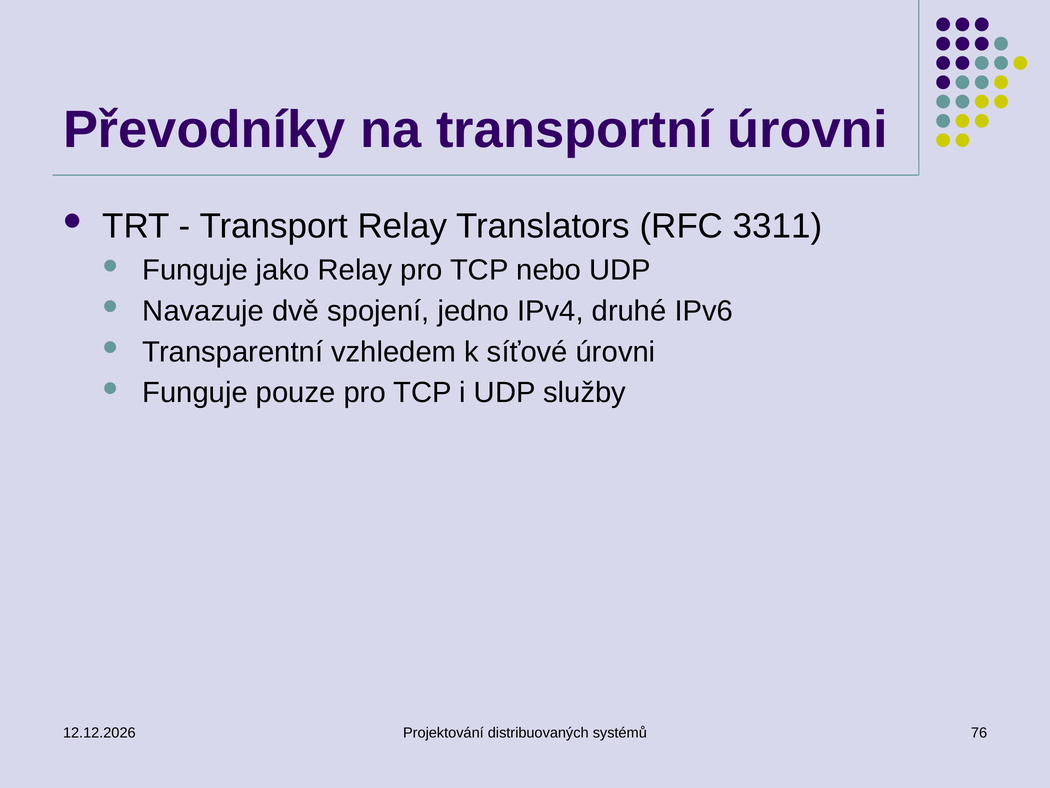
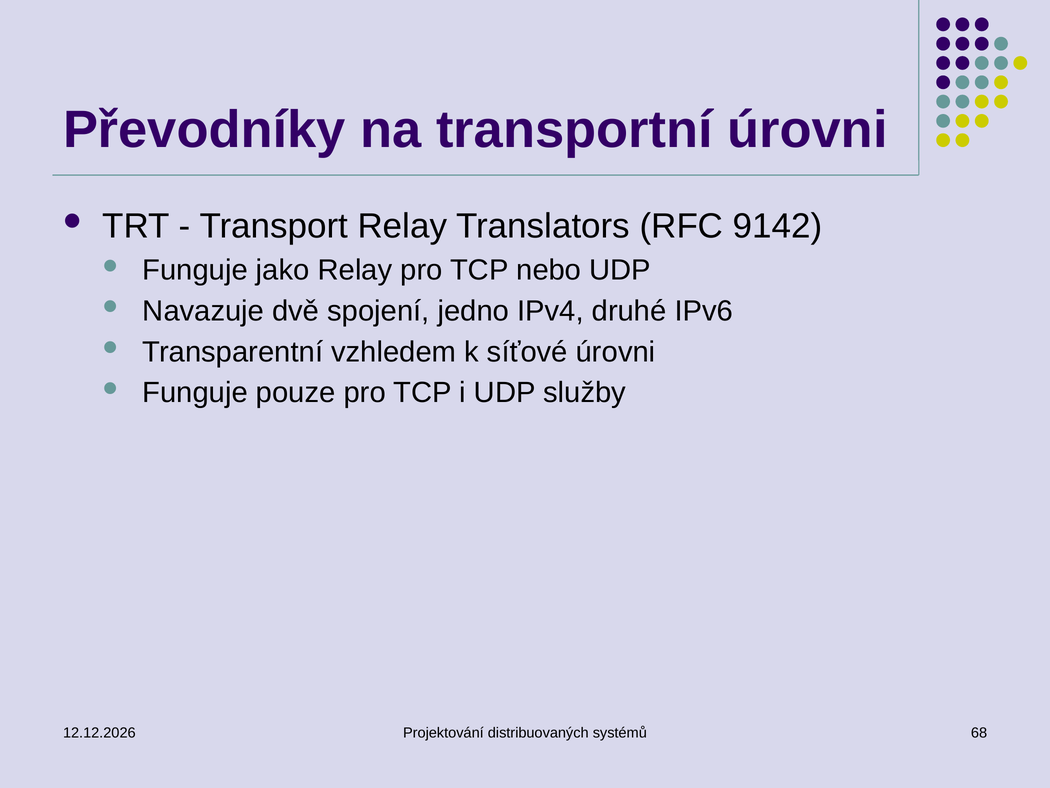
3311: 3311 -> 9142
76: 76 -> 68
